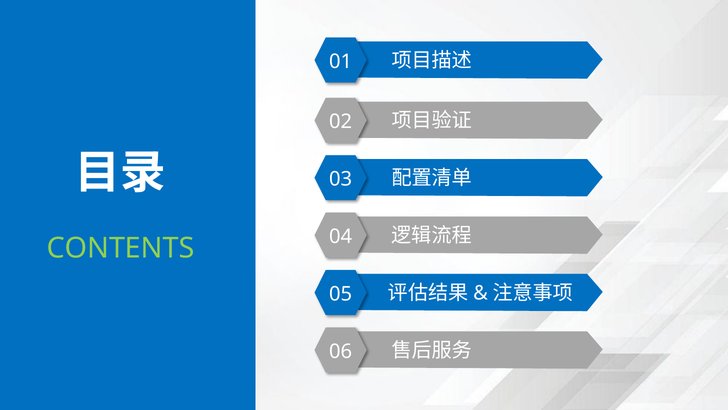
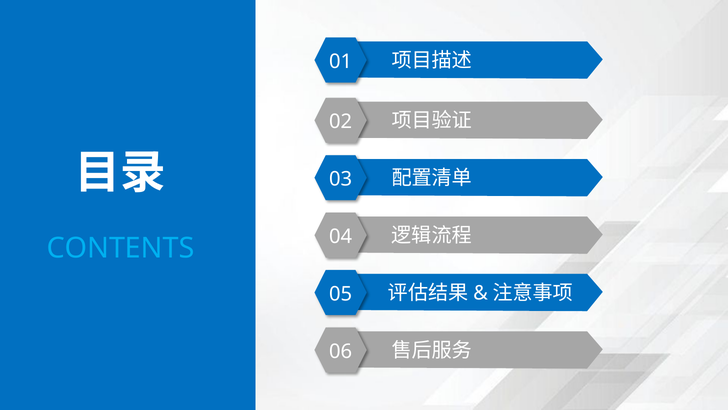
CONTENTS colour: light green -> light blue
